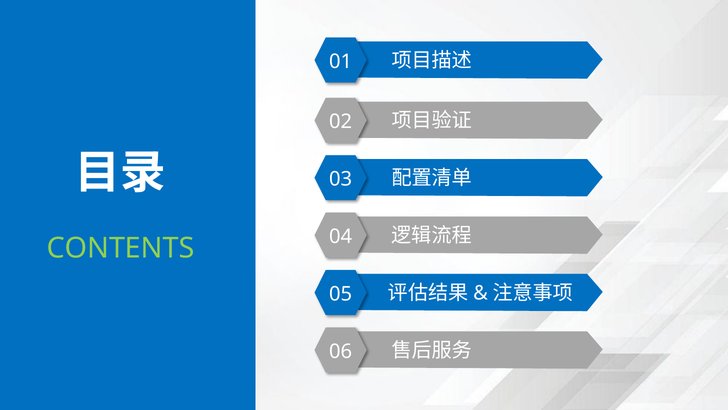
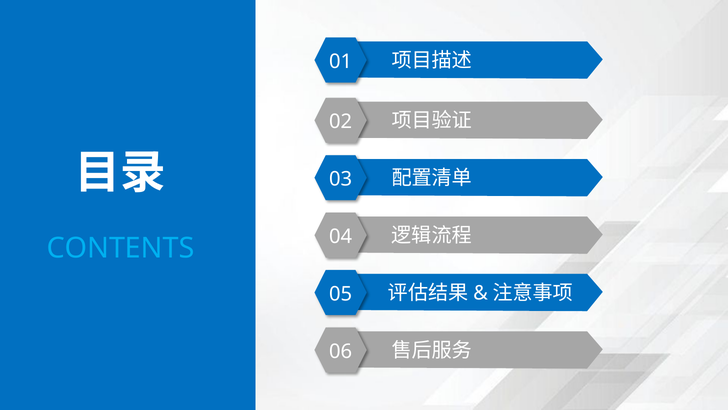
CONTENTS colour: light green -> light blue
